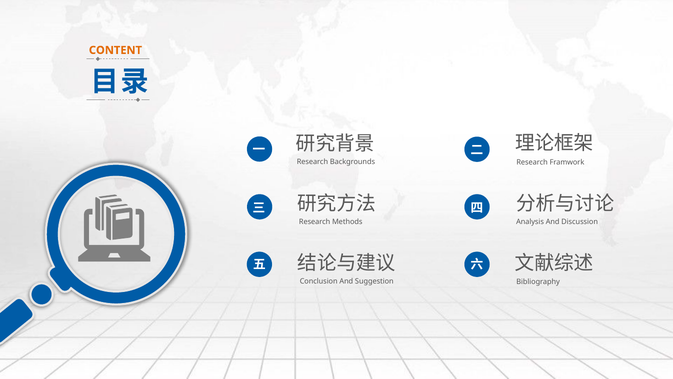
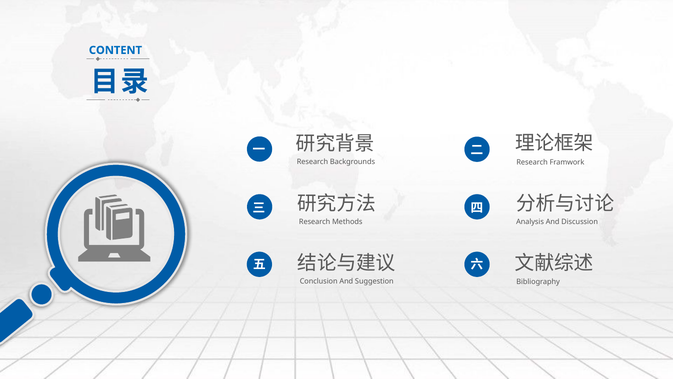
CONTENT colour: orange -> blue
